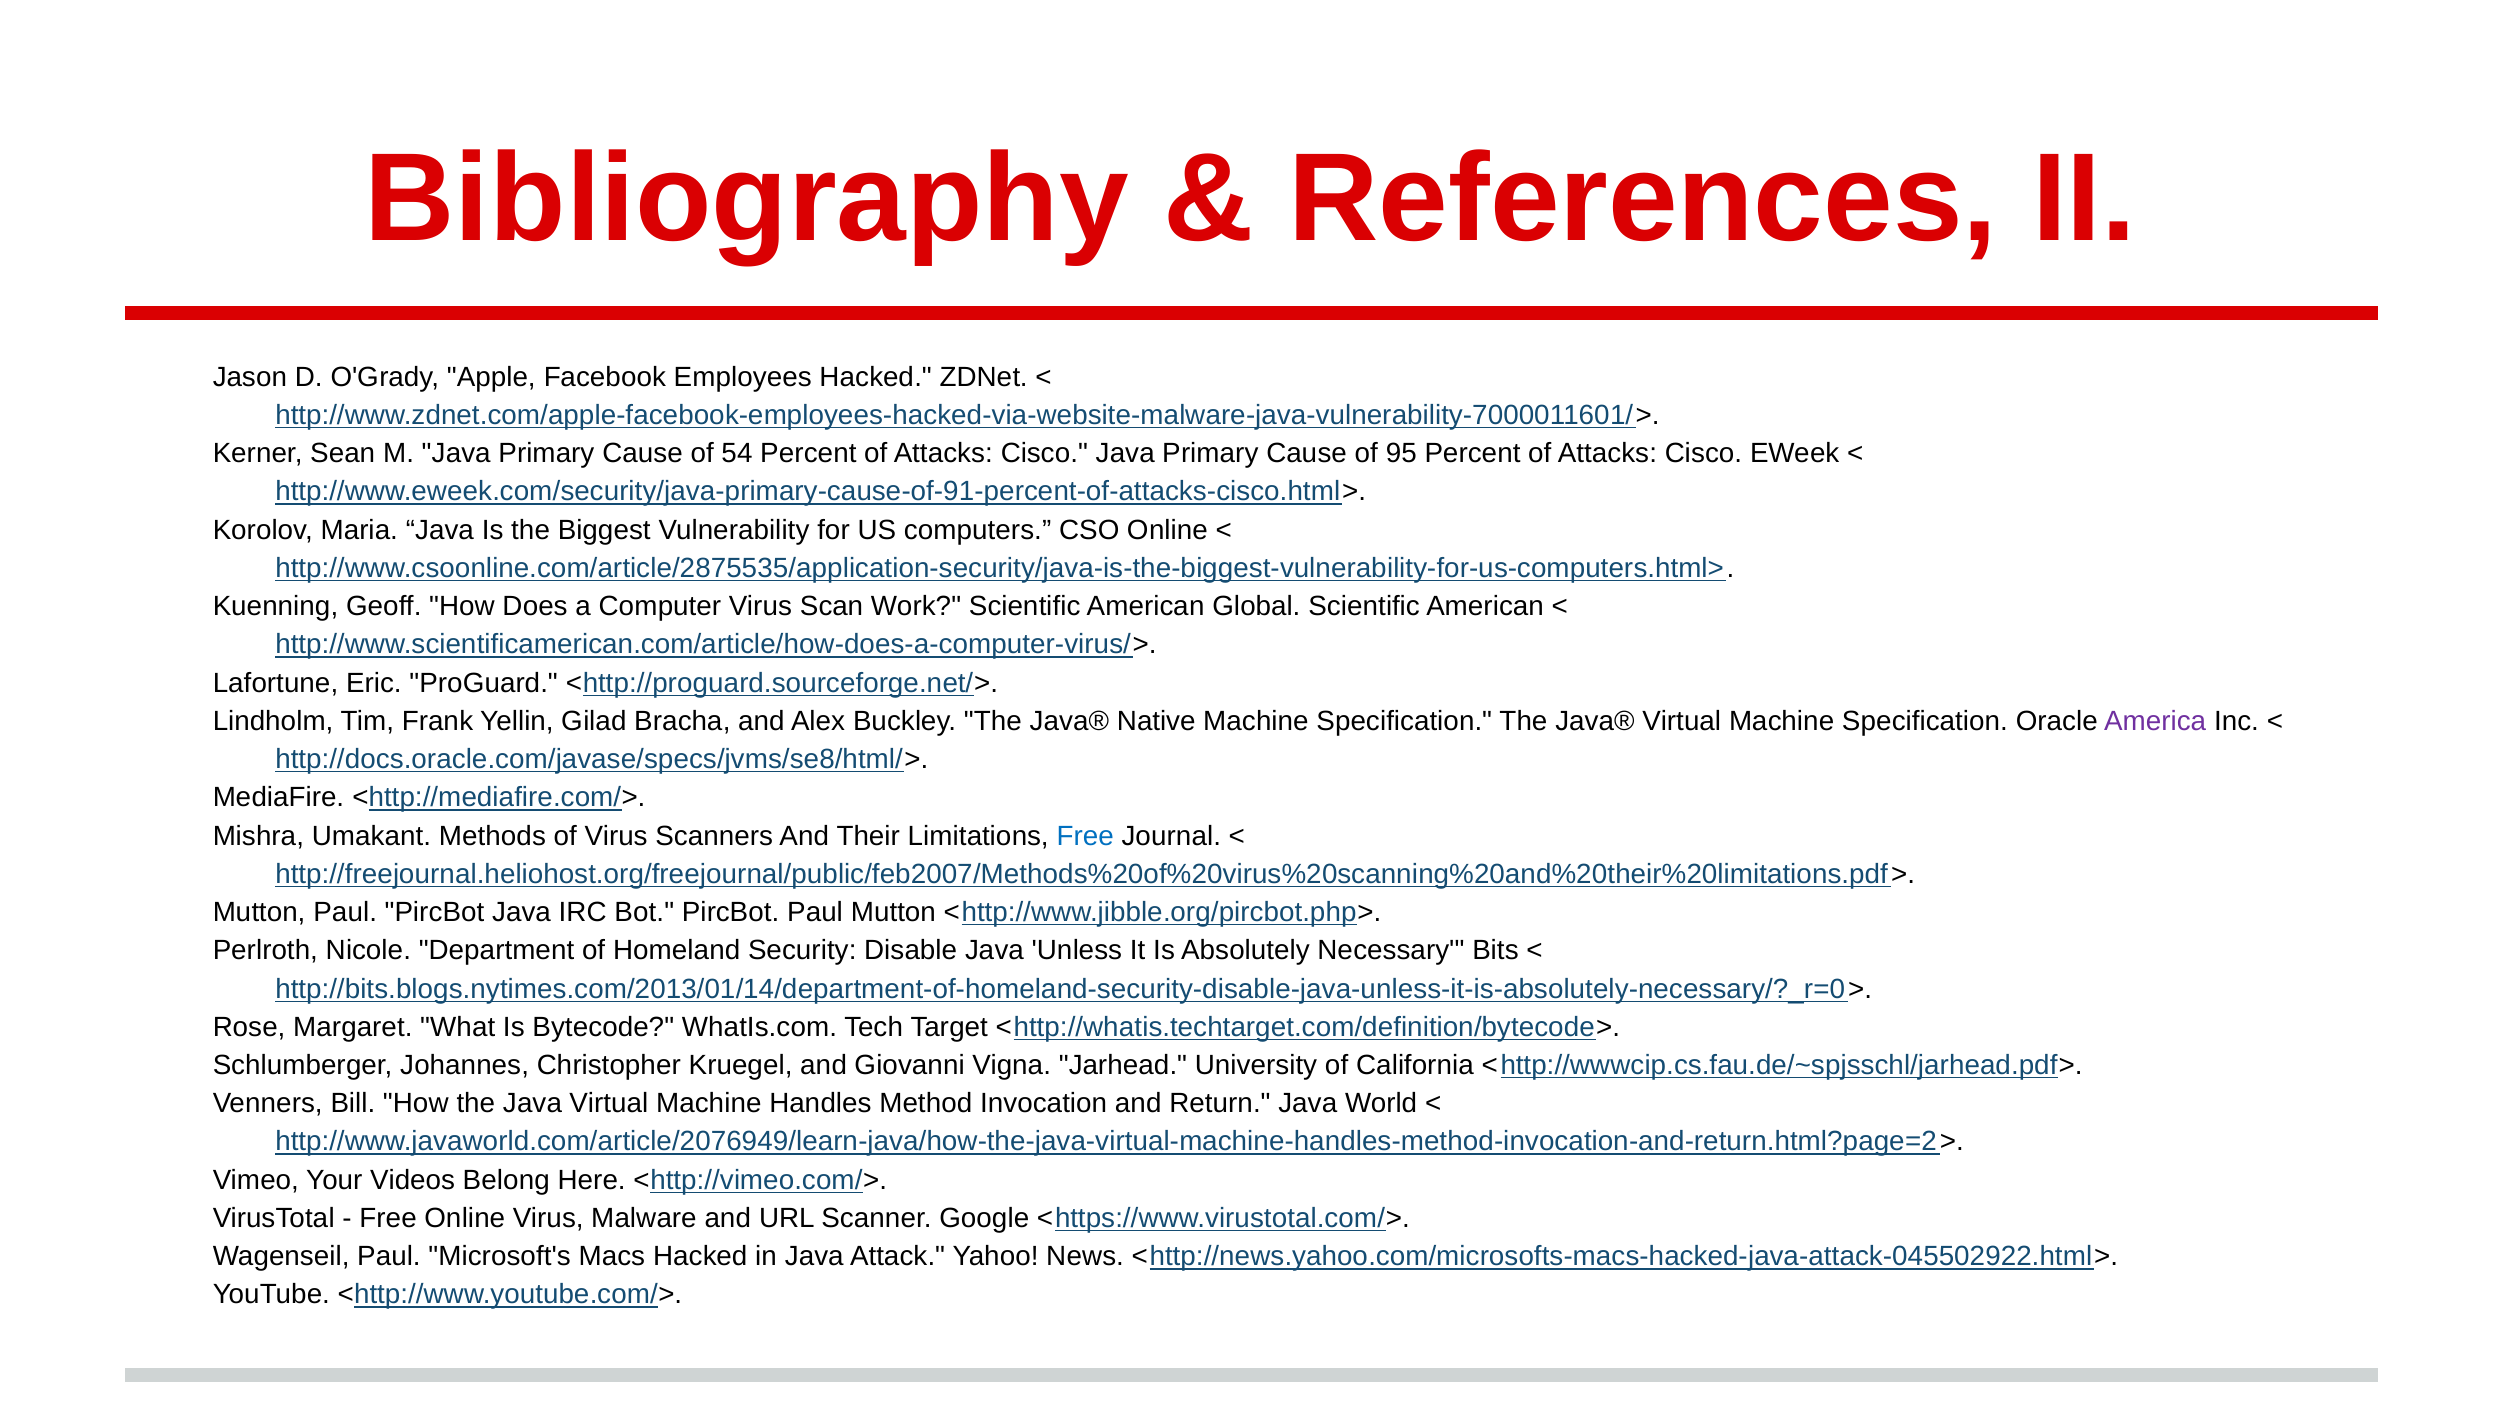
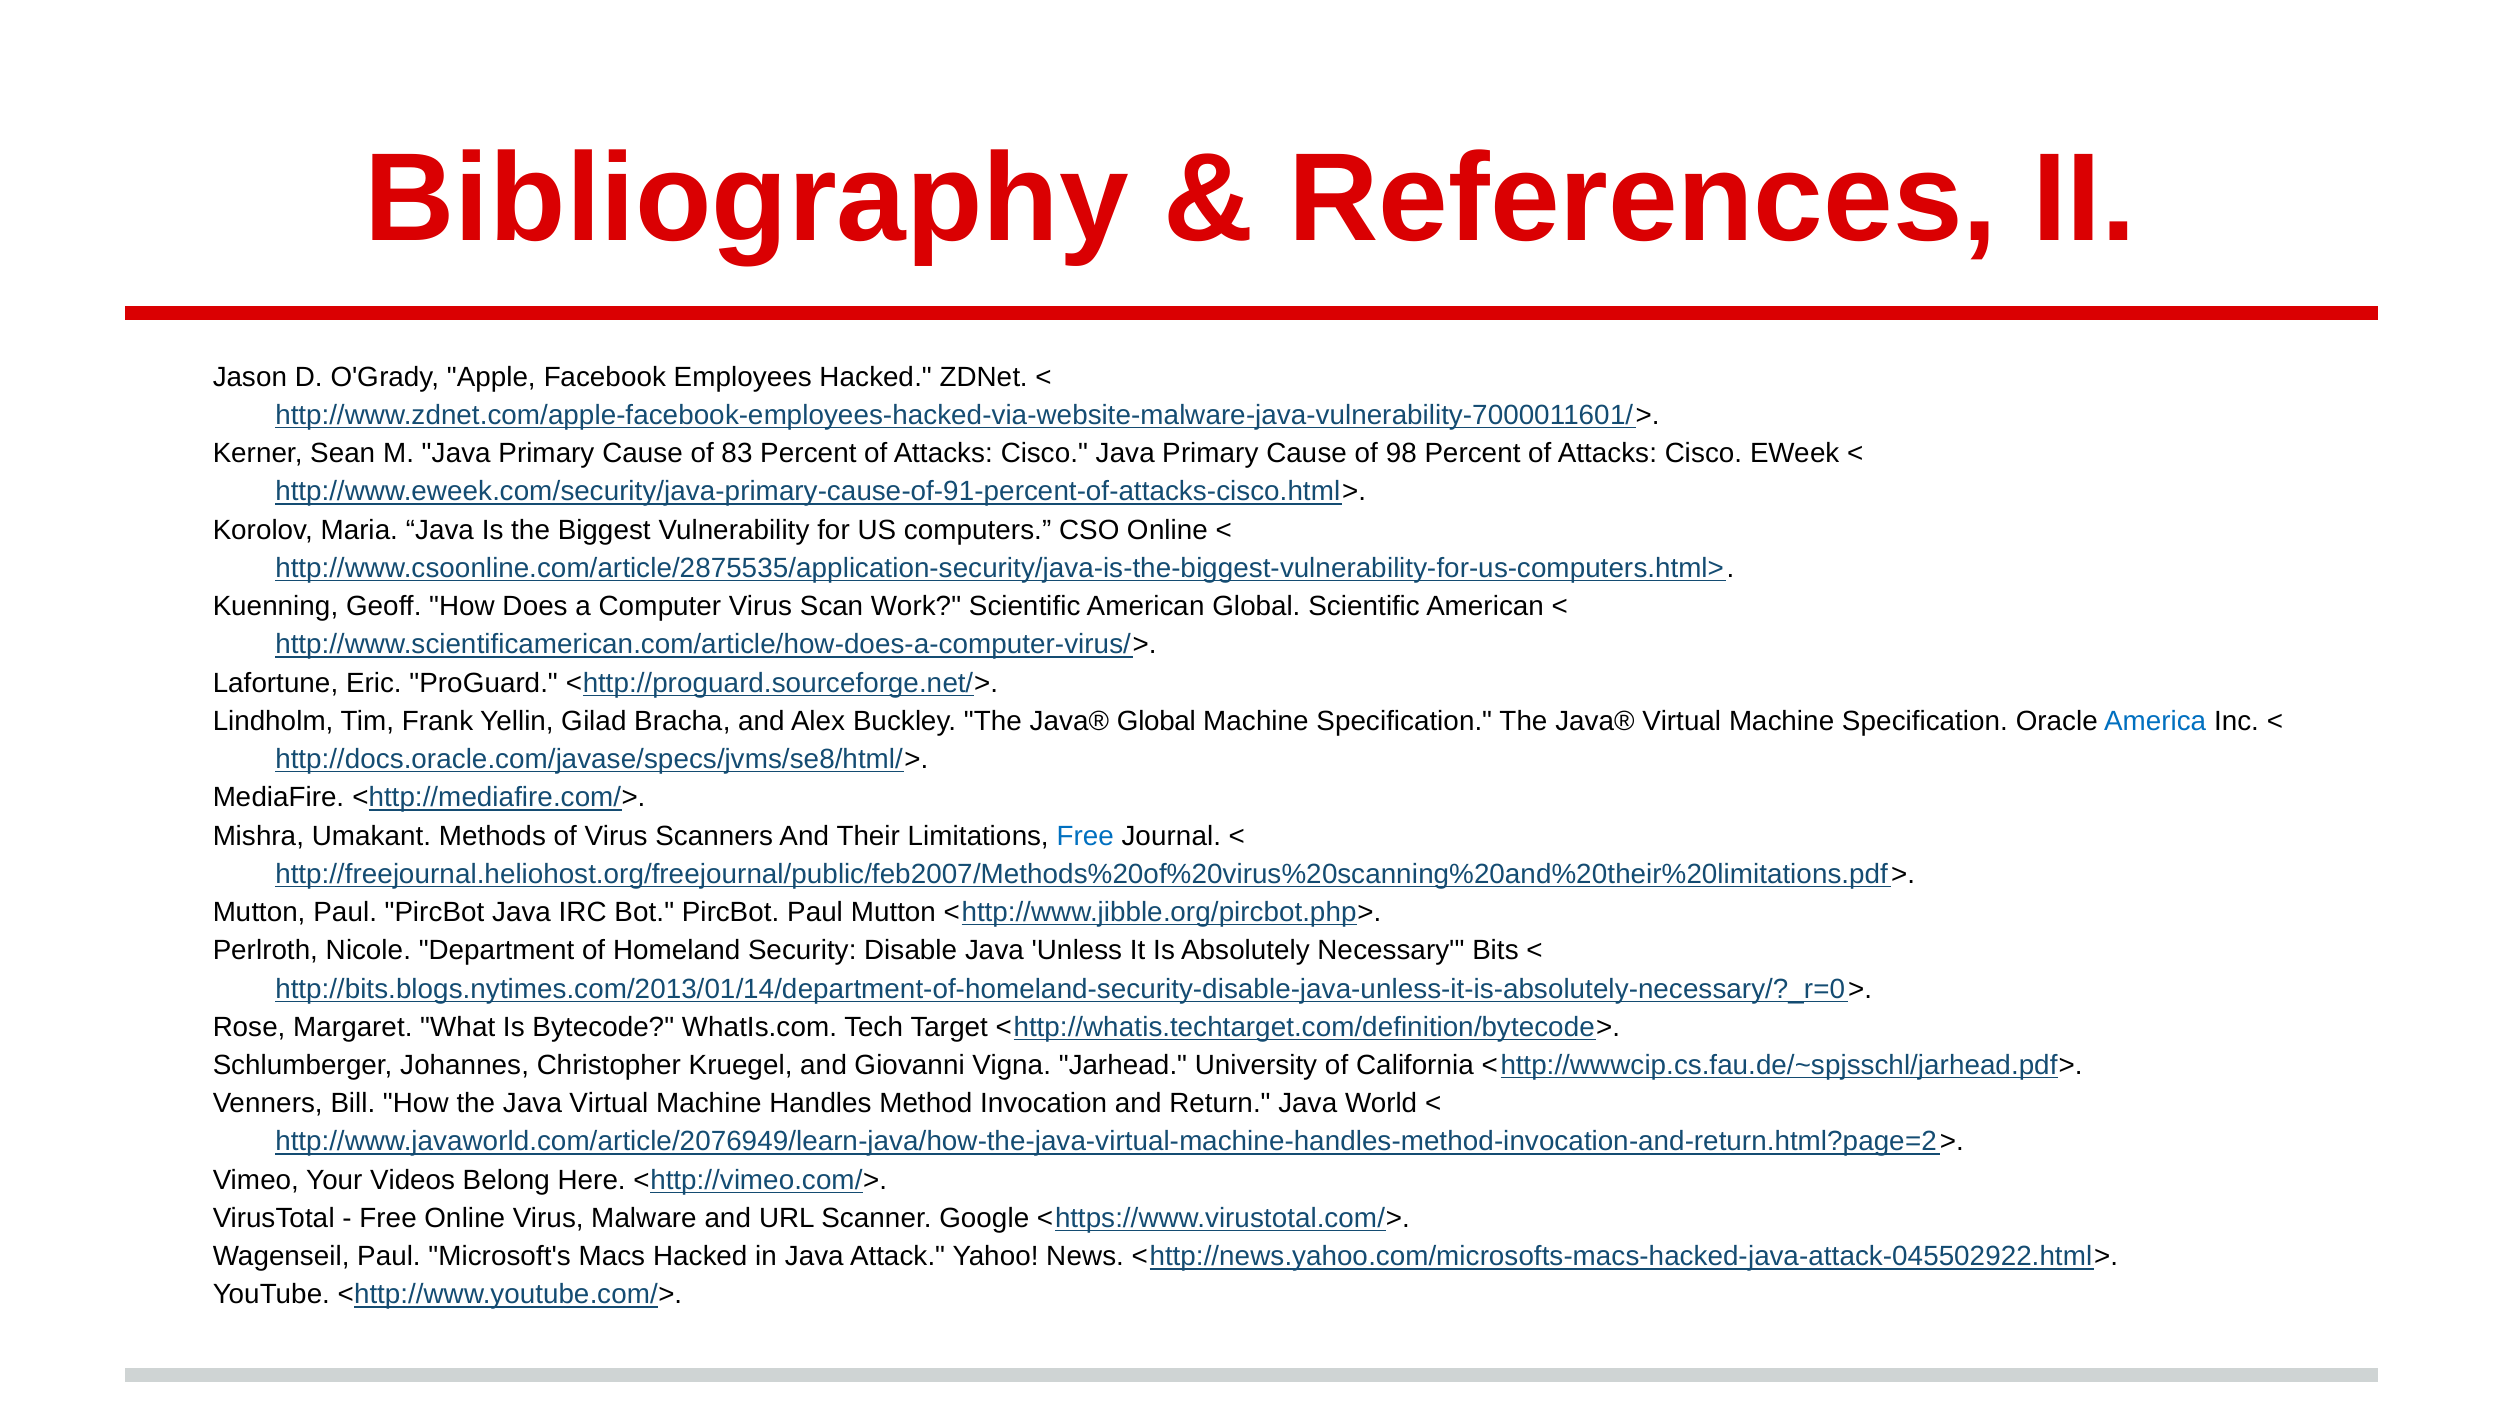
54: 54 -> 83
95: 95 -> 98
Java® Native: Native -> Global
America colour: purple -> blue
